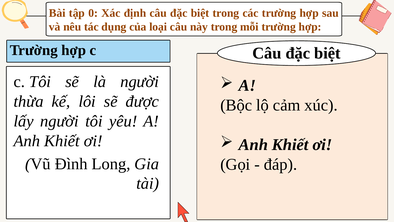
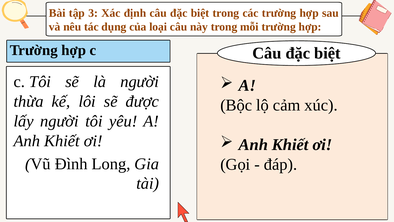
0: 0 -> 3
